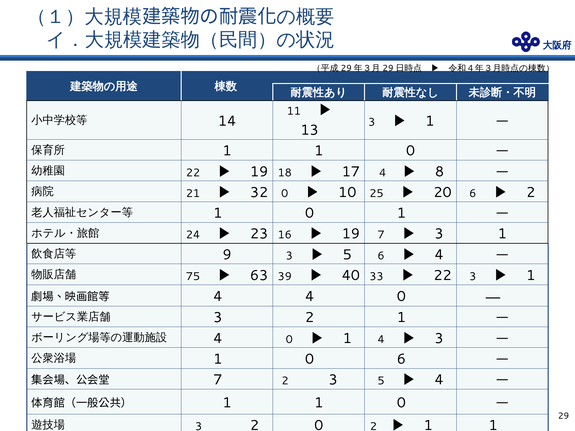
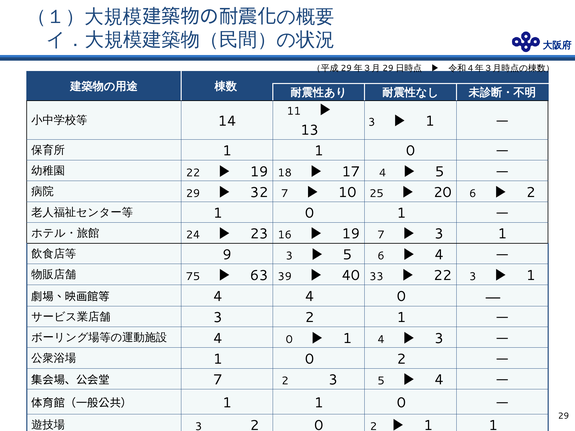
8 at (439, 172): 8 -> 5
21 at (193, 194): 21 -> 29
32 0: 0 -> 7
1 0 6: 6 -> 2
